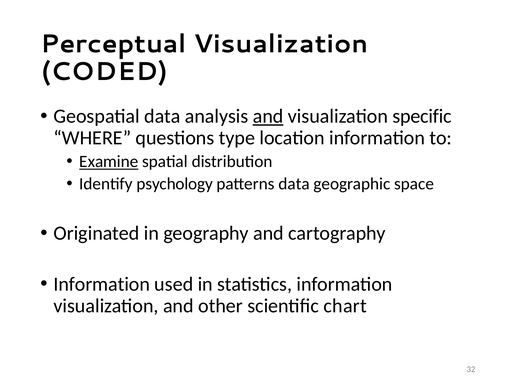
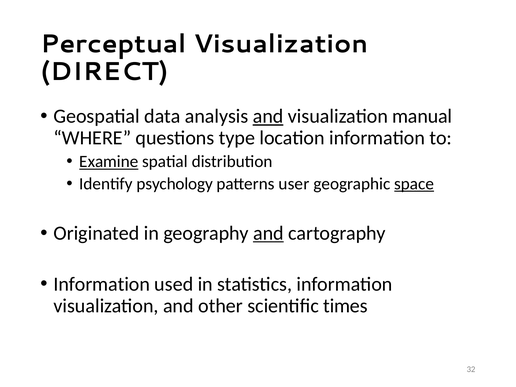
CODED: CODED -> DIRECT
specific: specific -> manual
patterns data: data -> user
space underline: none -> present
and at (268, 233) underline: none -> present
chart: chart -> times
